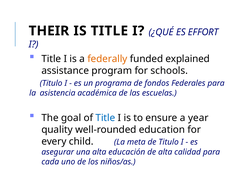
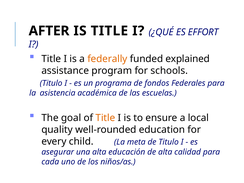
THEIR: THEIR -> AFTER
Title at (105, 118) colour: blue -> orange
year: year -> local
